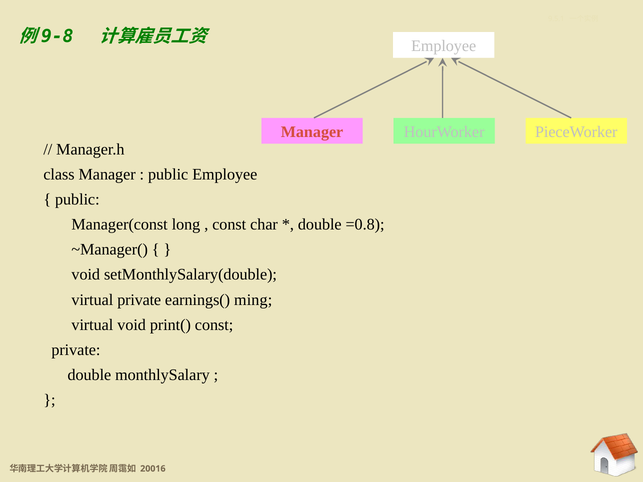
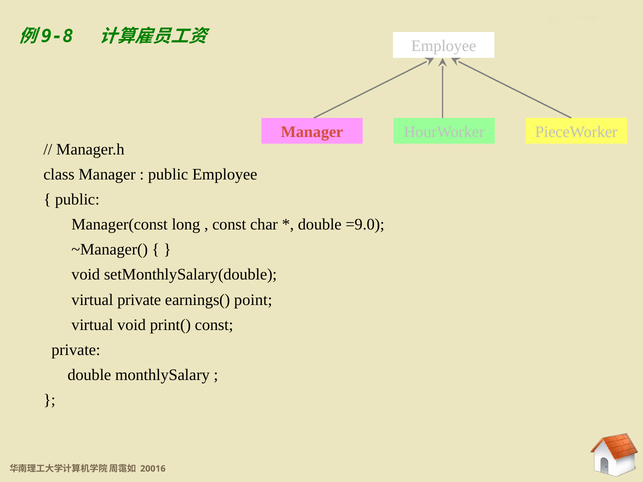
=0.8: =0.8 -> =9.0
ming: ming -> point
